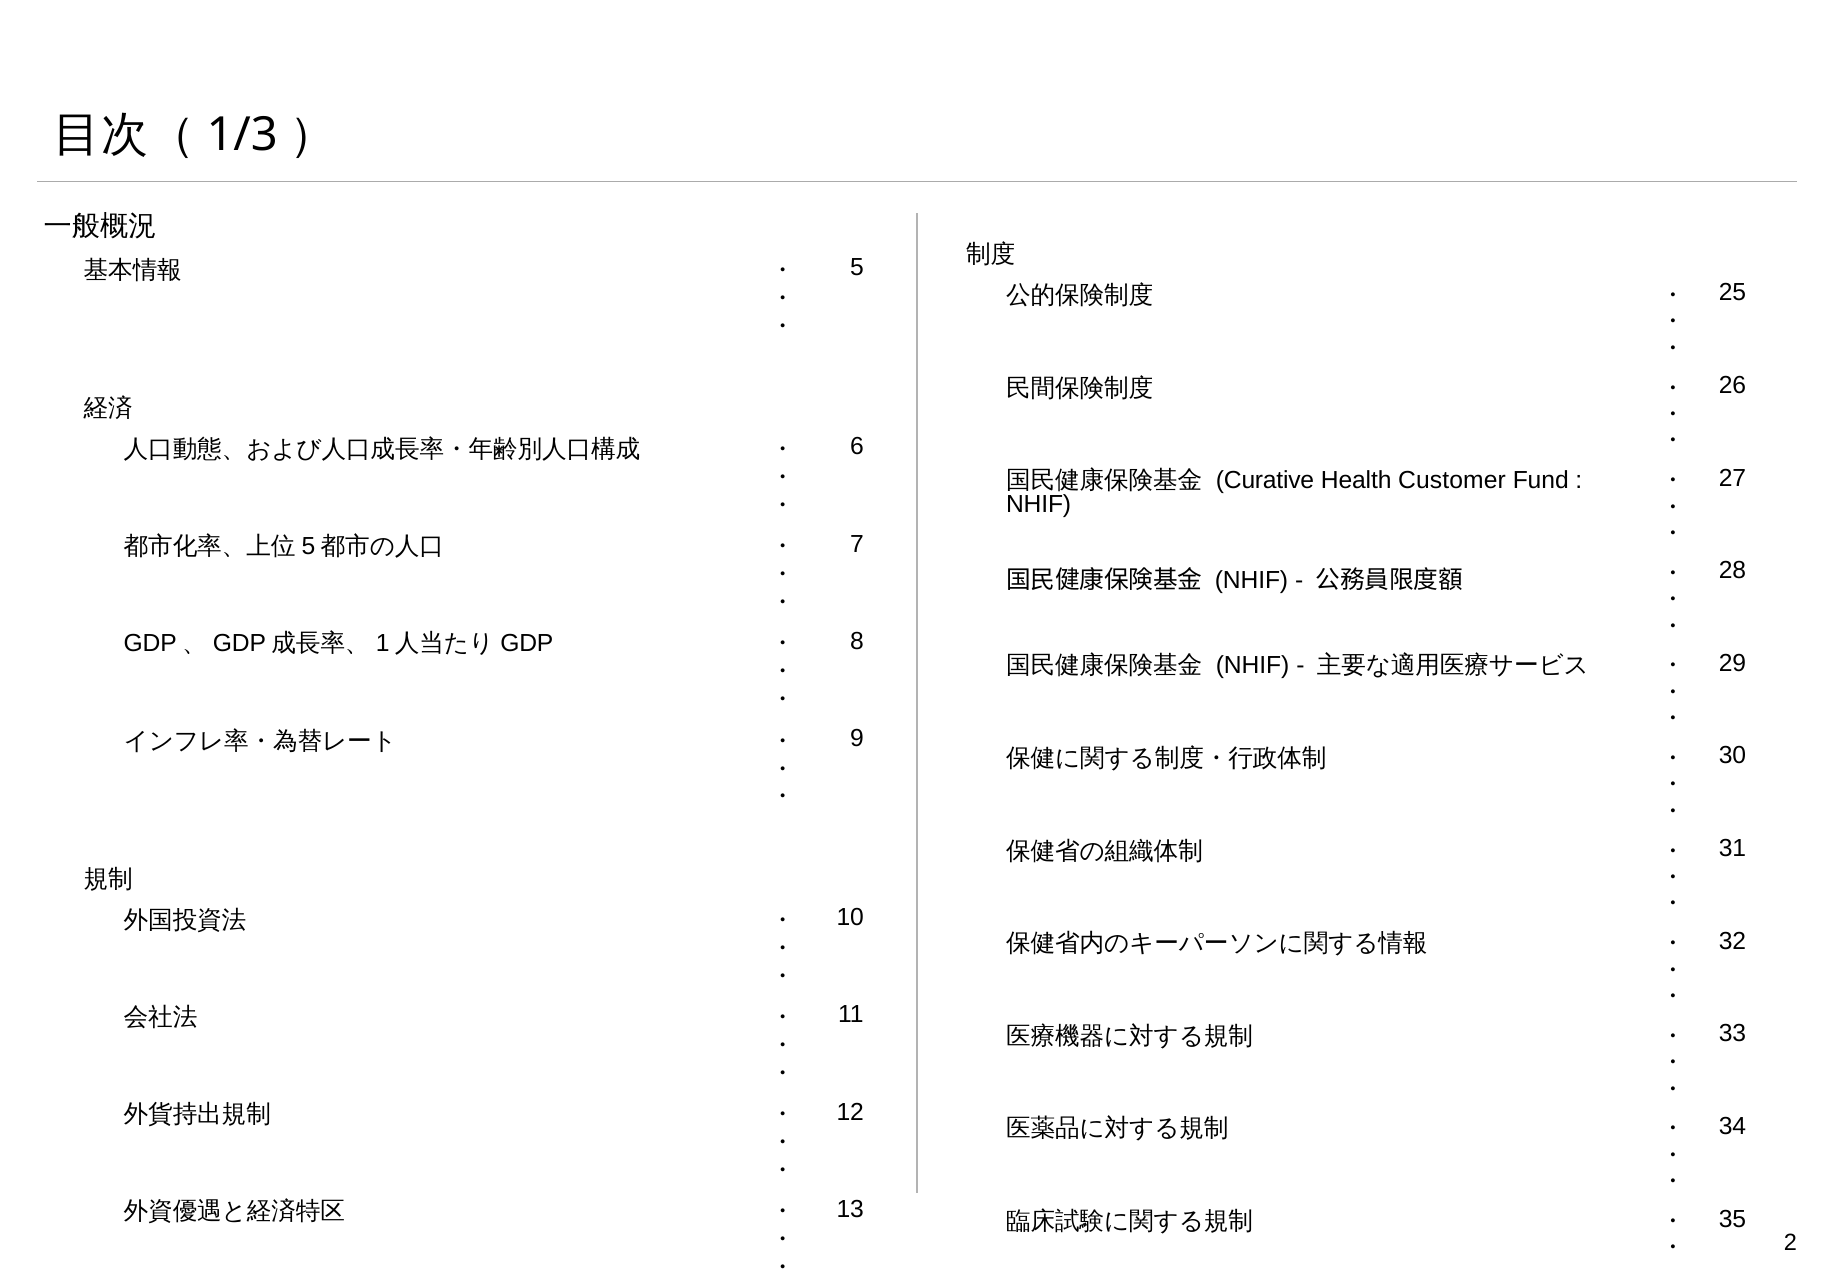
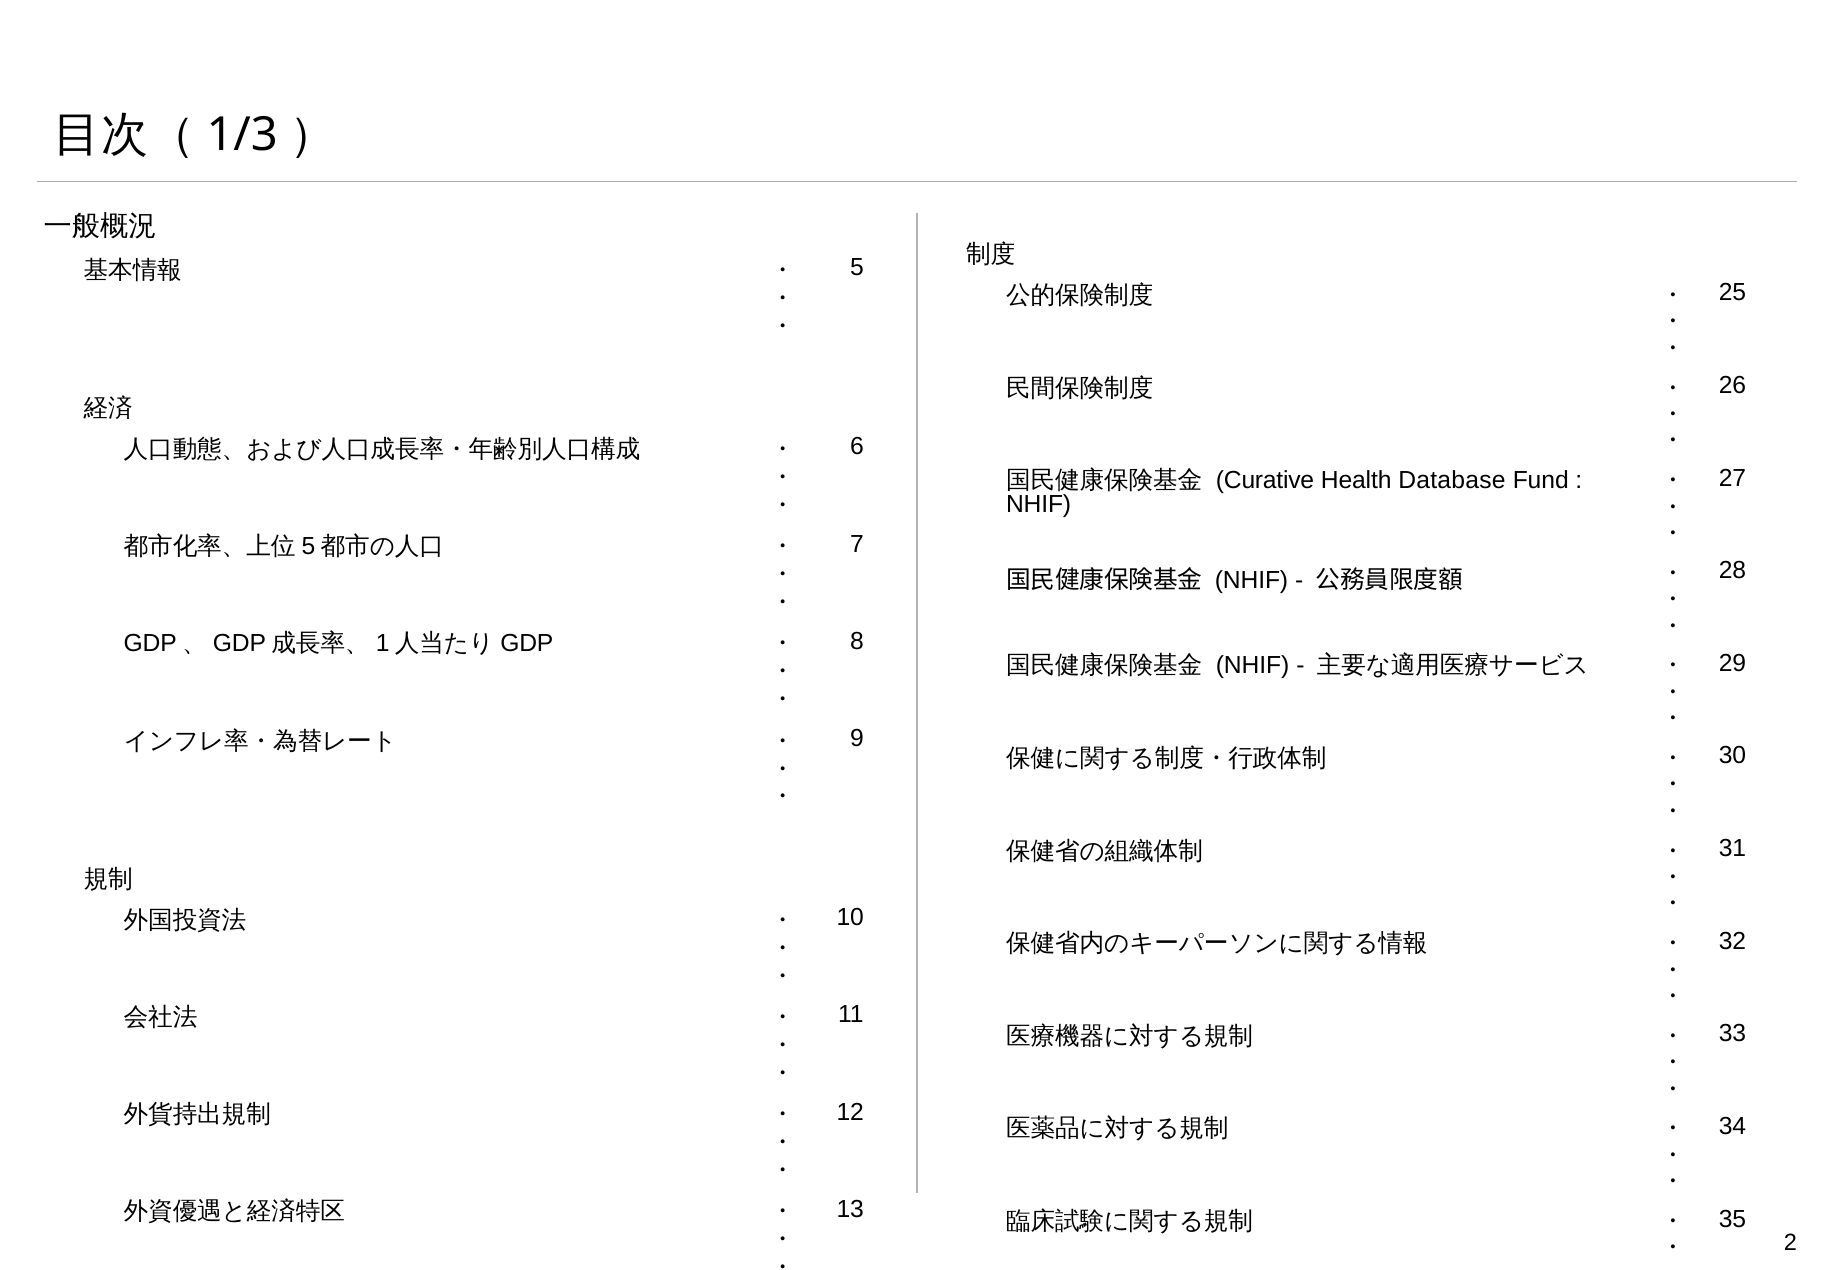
Customer: Customer -> Database
